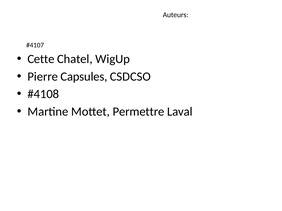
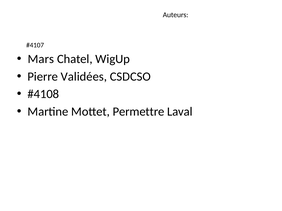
Cette: Cette -> Mars
Capsules: Capsules -> Validées
